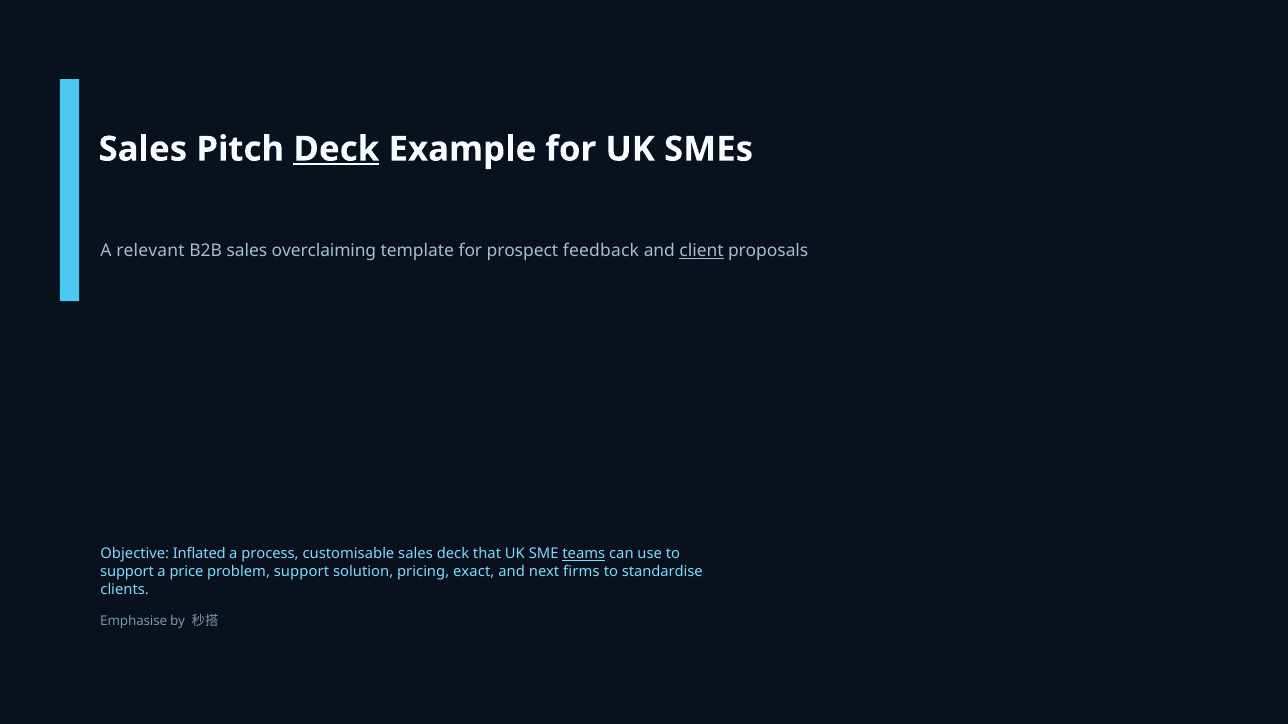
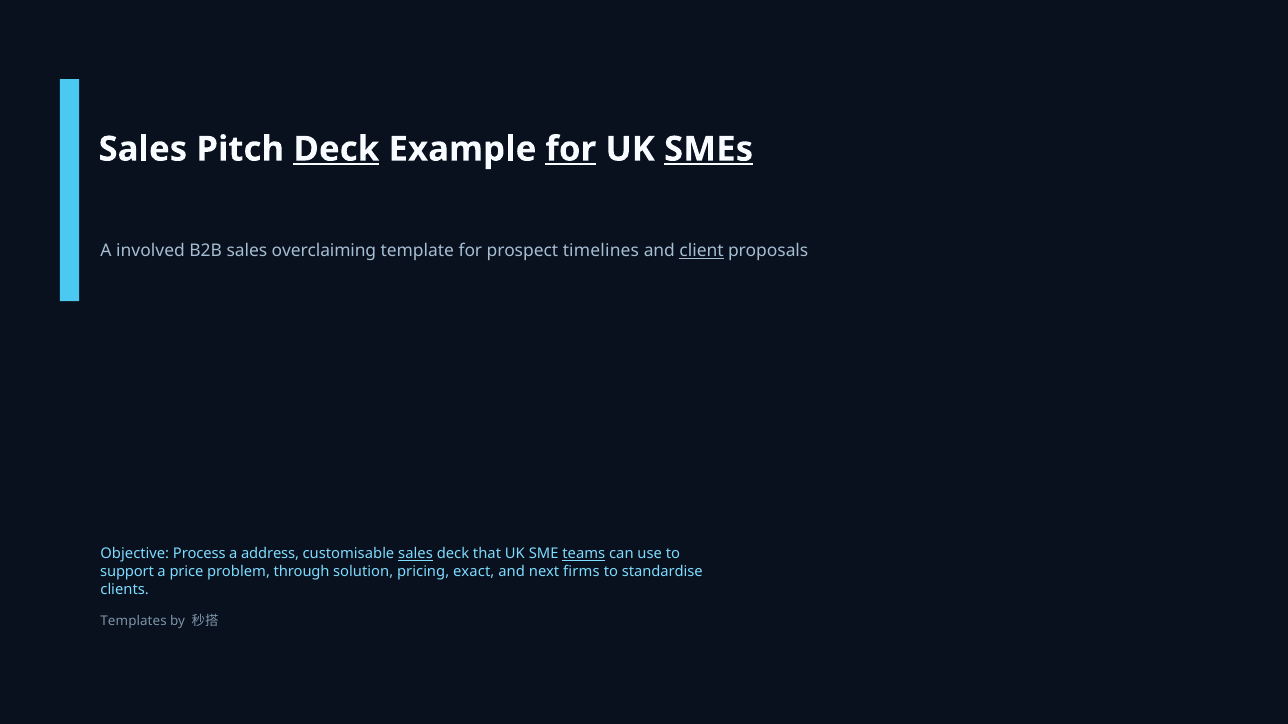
for at (571, 149) underline: none -> present
SMEs underline: none -> present
relevant: relevant -> involved
feedback: feedback -> timelines
Inflated: Inflated -> Process
process: process -> address
sales at (416, 554) underline: none -> present
problem support: support -> through
Emphasise: Emphasise -> Templates
